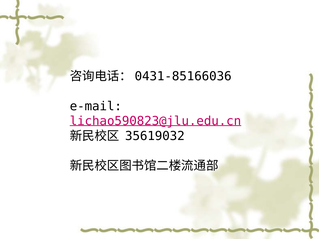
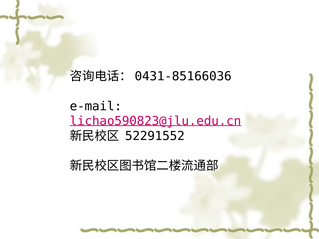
35619032: 35619032 -> 52291552
